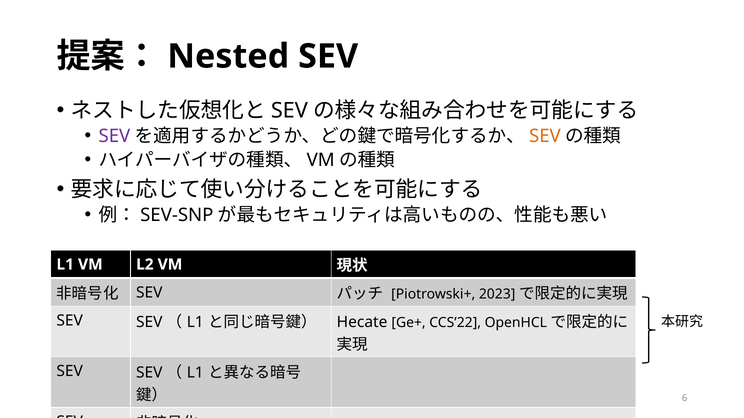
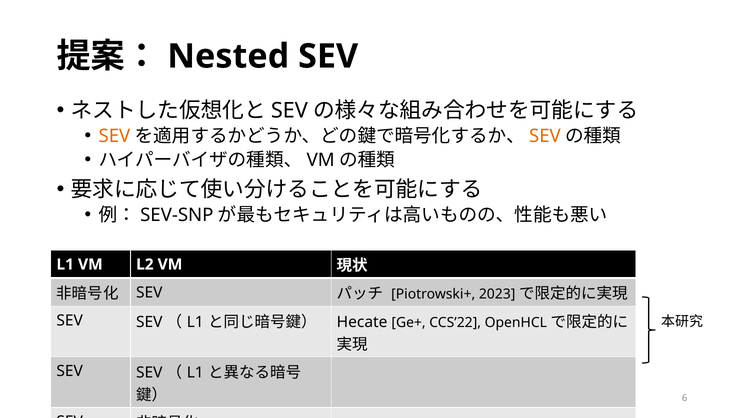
SEV at (114, 136) colour: purple -> orange
